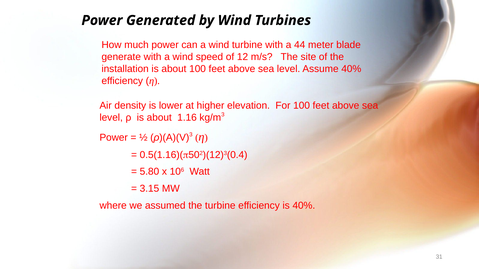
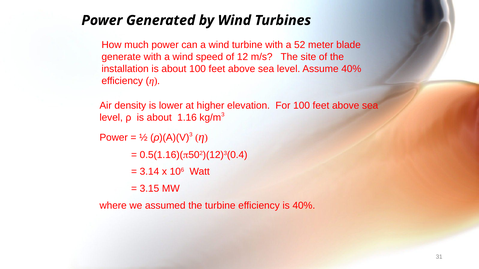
44: 44 -> 52
5.80: 5.80 -> 3.14
